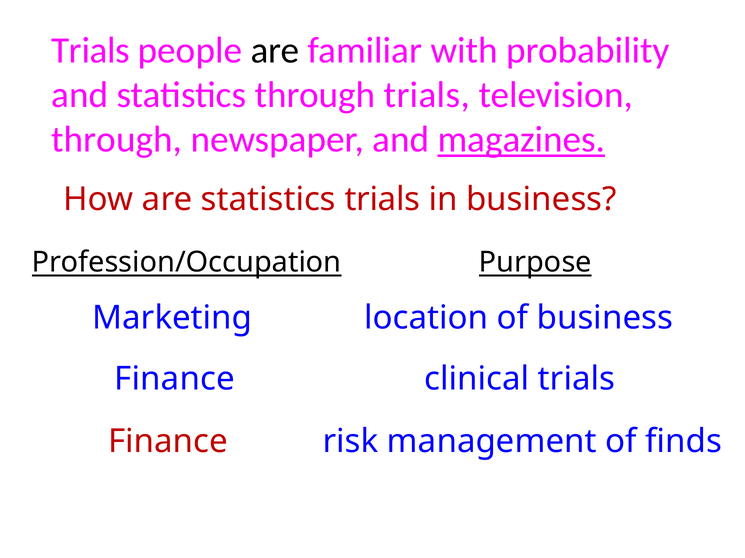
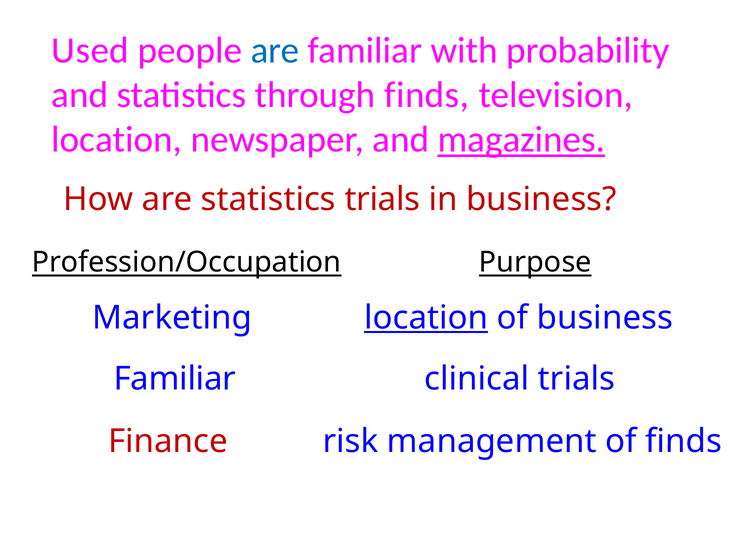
Trials at (91, 50): Trials -> Used
are at (275, 50) colour: black -> blue
through trials: trials -> finds
through at (117, 140): through -> location
location at (426, 318) underline: none -> present
Finance at (175, 380): Finance -> Familiar
